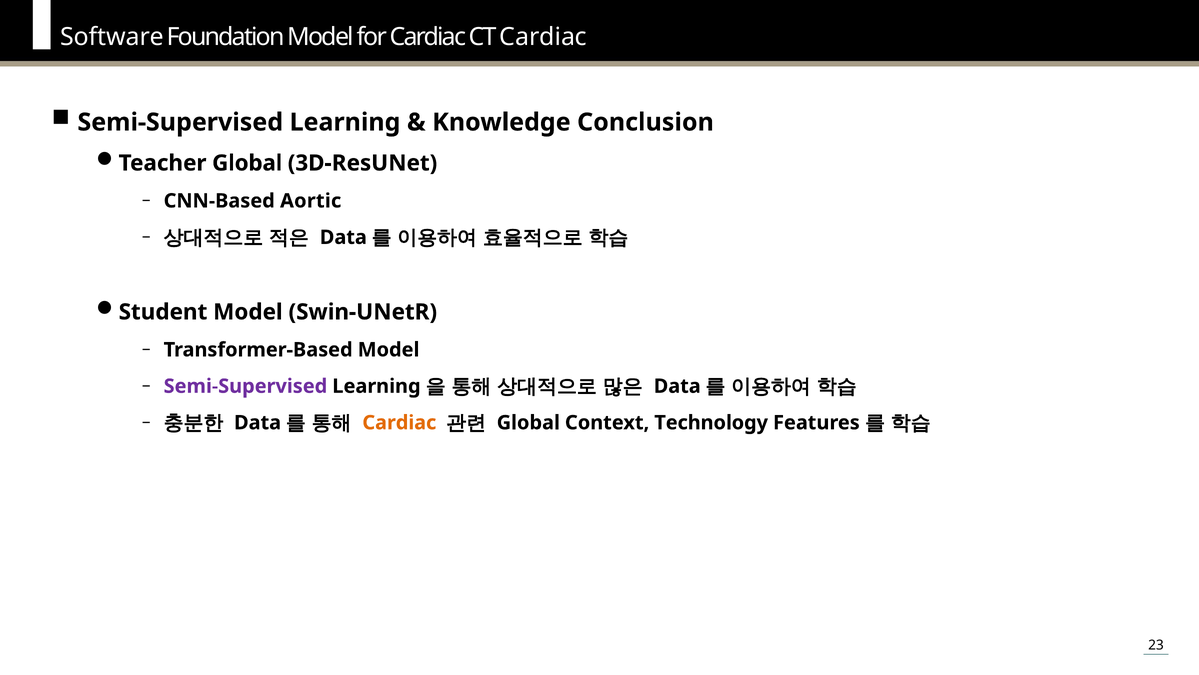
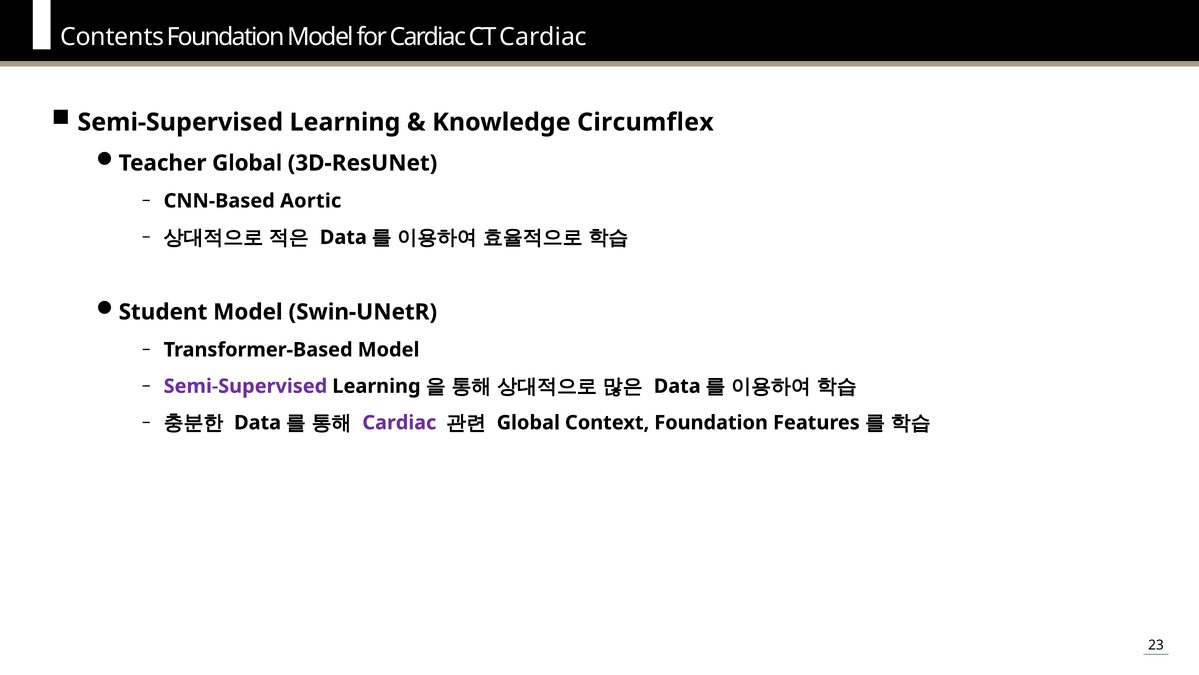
Software: Software -> Contents
Conclusion: Conclusion -> Circumflex
Cardiac at (399, 422) colour: orange -> purple
Context Technology: Technology -> Foundation
